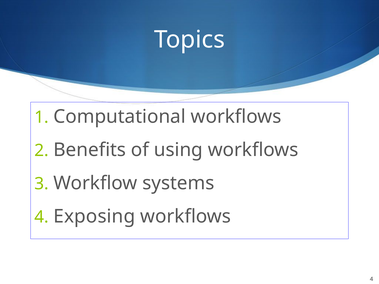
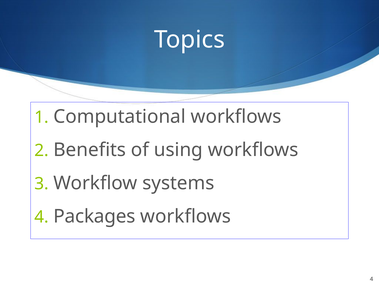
Exposing: Exposing -> Packages
